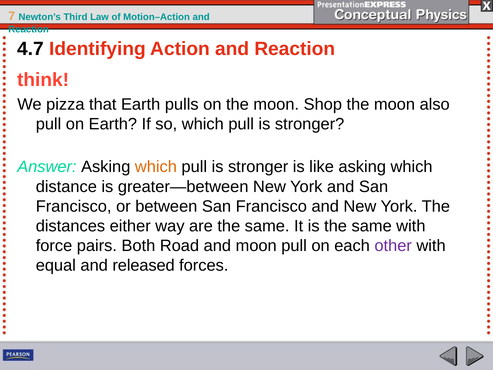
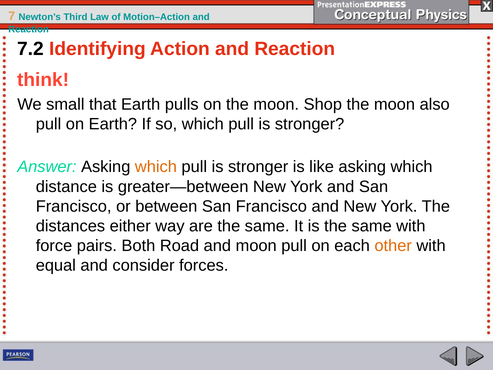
4.7: 4.7 -> 7.2
pizza: pizza -> small
other colour: purple -> orange
released: released -> consider
